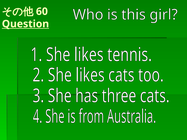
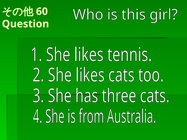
Question underline: present -> none
